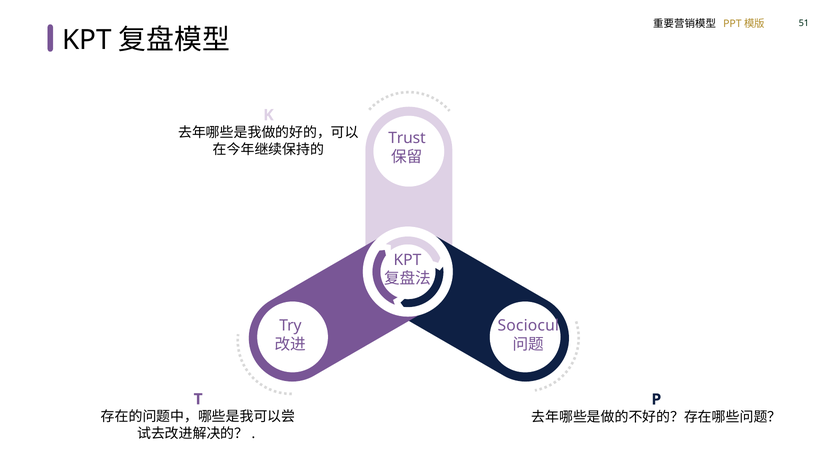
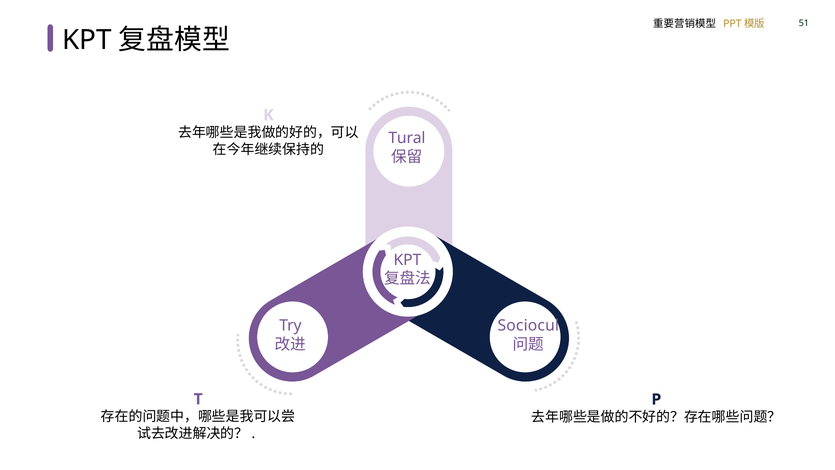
Trust: Trust -> Tural
